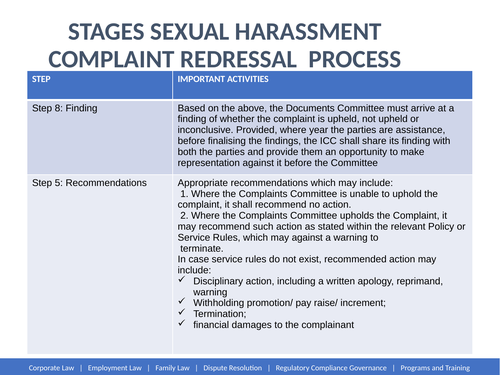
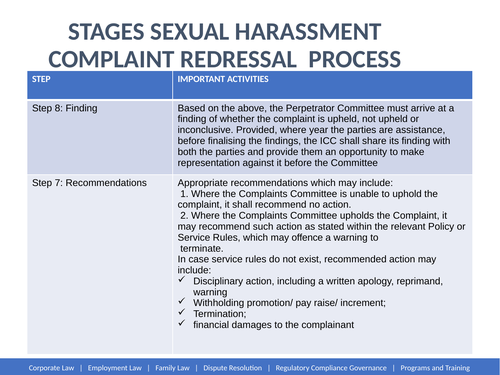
Documents: Documents -> Perpetrator
5: 5 -> 7
may against: against -> offence
